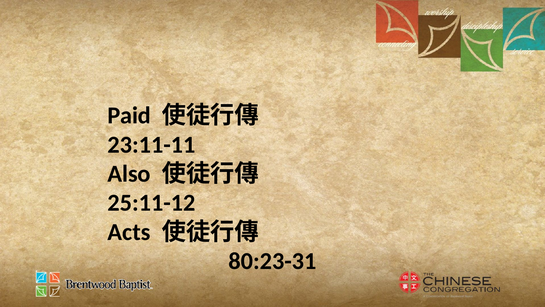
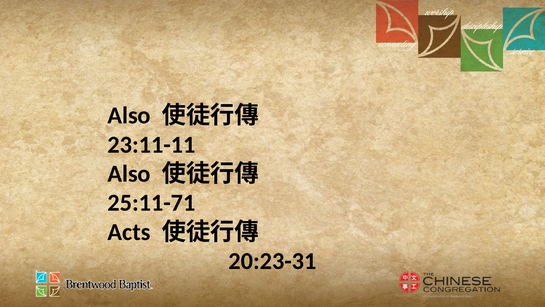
Paid at (129, 115): Paid -> Also
25:11-12: 25:11-12 -> 25:11-71
80:23-31: 80:23-31 -> 20:23-31
